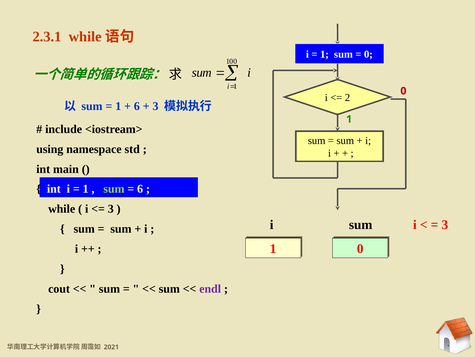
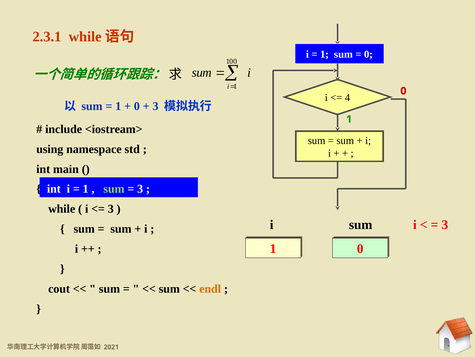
2: 2 -> 4
6 at (137, 106): 6 -> 0
6 at (140, 189): 6 -> 3
endl colour: purple -> orange
